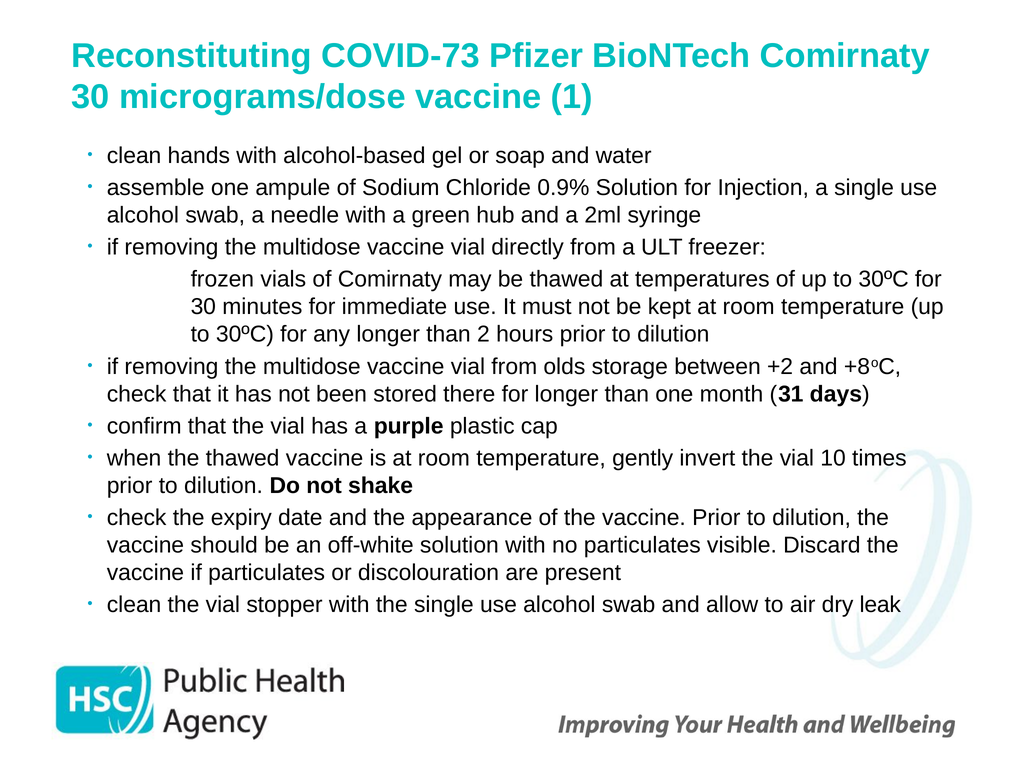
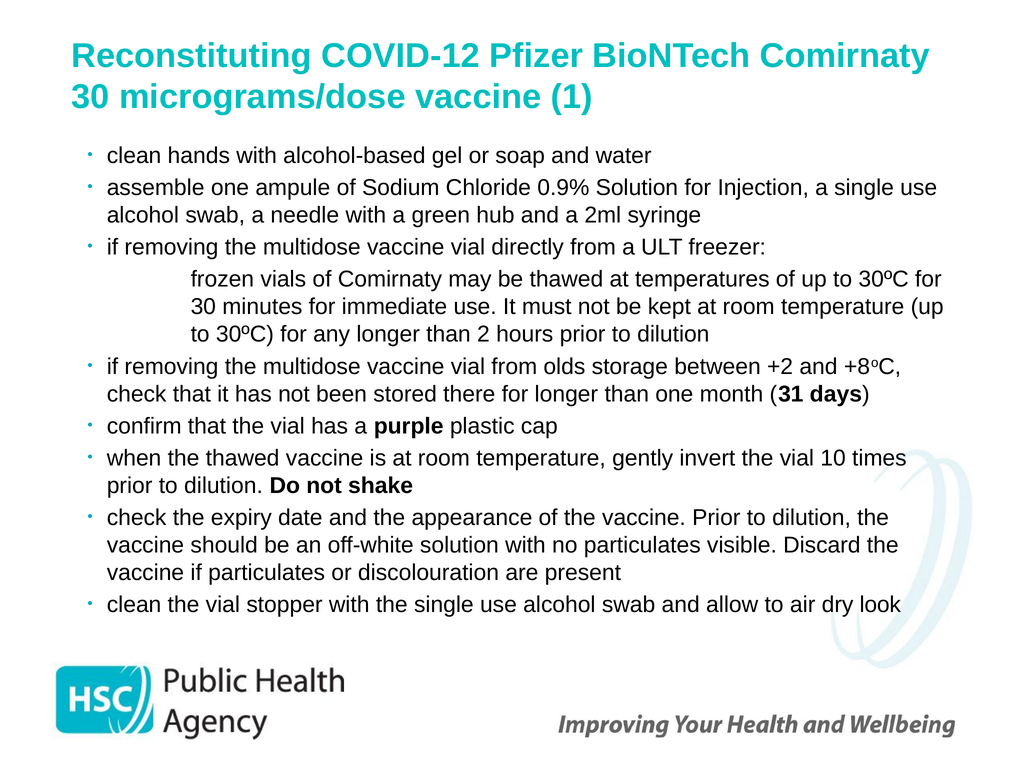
COVID-73: COVID-73 -> COVID-12
leak: leak -> look
